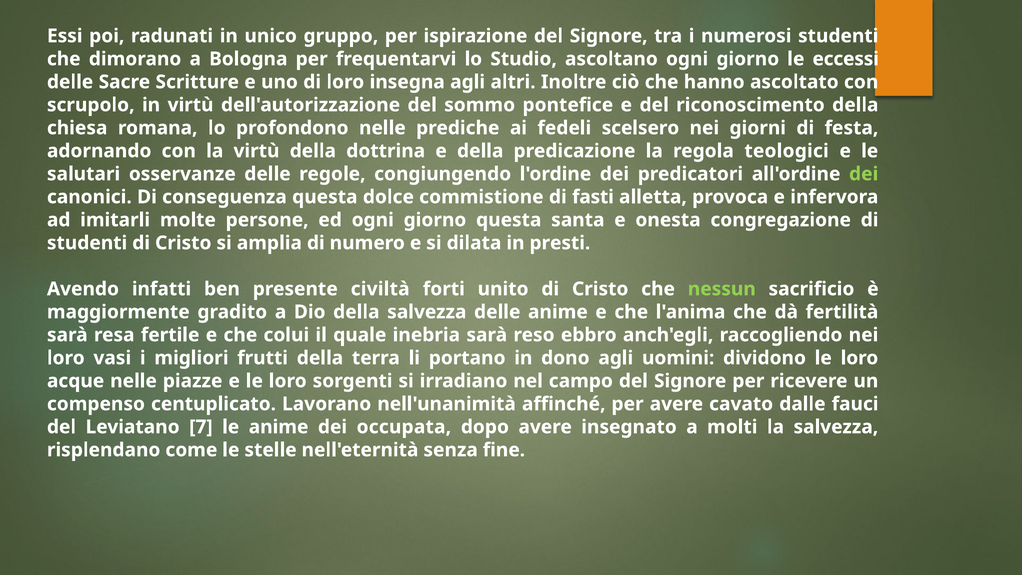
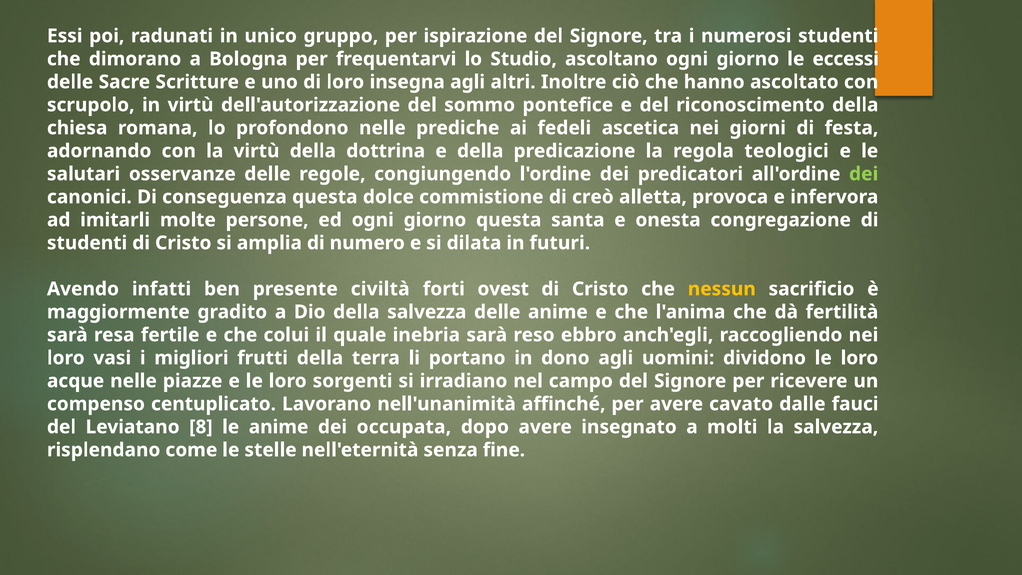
scelsero: scelsero -> ascetica
fasti: fasti -> creò
presti: presti -> futuri
unito: unito -> ovest
nessun colour: light green -> yellow
7: 7 -> 8
